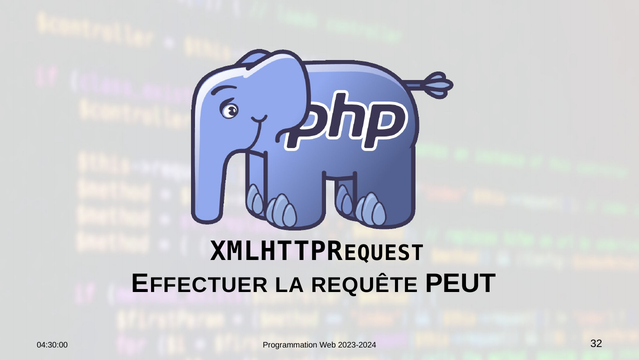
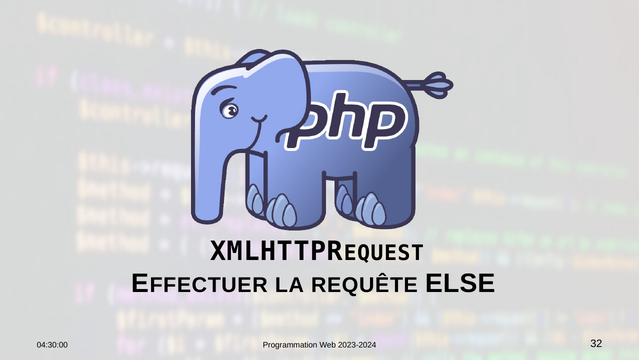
PEUT: PEUT -> ELSE
